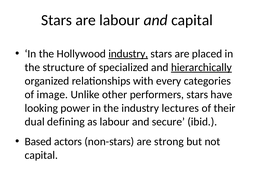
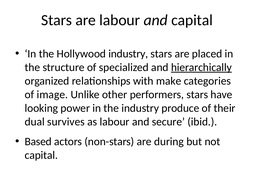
industry at (128, 54) underline: present -> none
every: every -> make
lectures: lectures -> produce
defining: defining -> survives
strong: strong -> during
